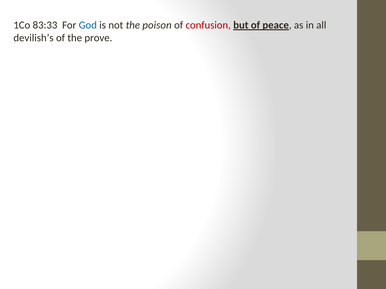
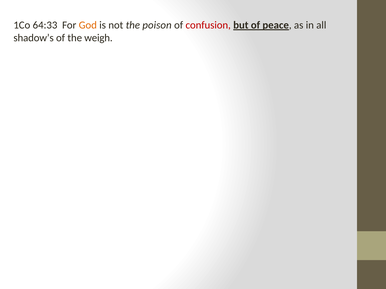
83:33: 83:33 -> 64:33
God colour: blue -> orange
devilish’s: devilish’s -> shadow’s
prove: prove -> weigh
